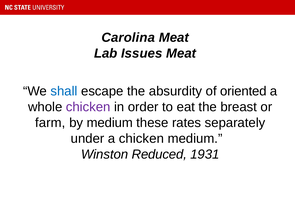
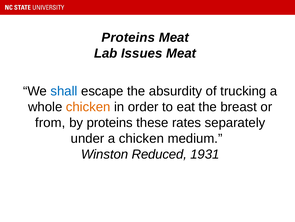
Carolina at (128, 37): Carolina -> Proteins
oriented: oriented -> trucking
chicken at (88, 107) colour: purple -> orange
farm: farm -> from
by medium: medium -> proteins
